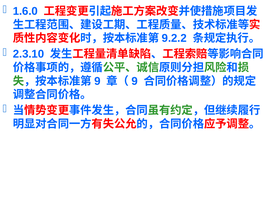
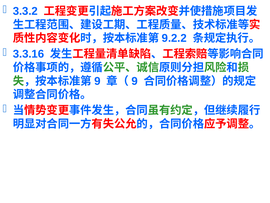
1.6.0: 1.6.0 -> 3.3.2
2.3.10: 2.3.10 -> 3.3.16
